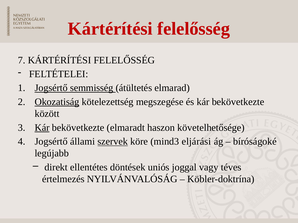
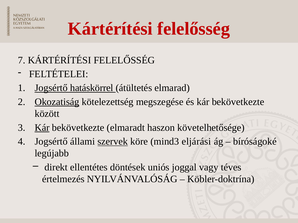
semmisség: semmisség -> hatáskörrel
